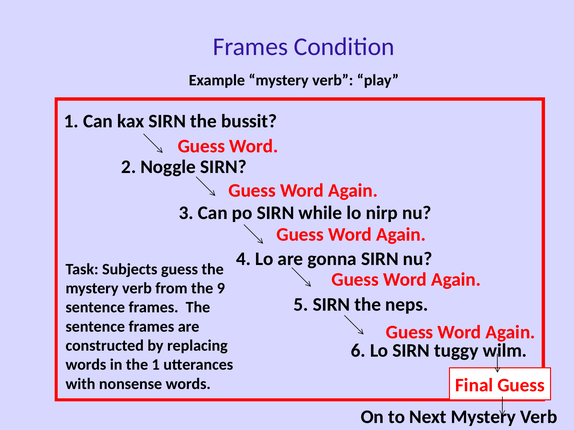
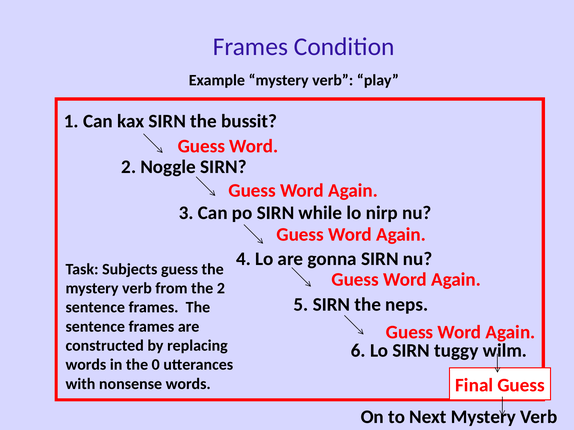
the 9: 9 -> 2
the 1: 1 -> 0
